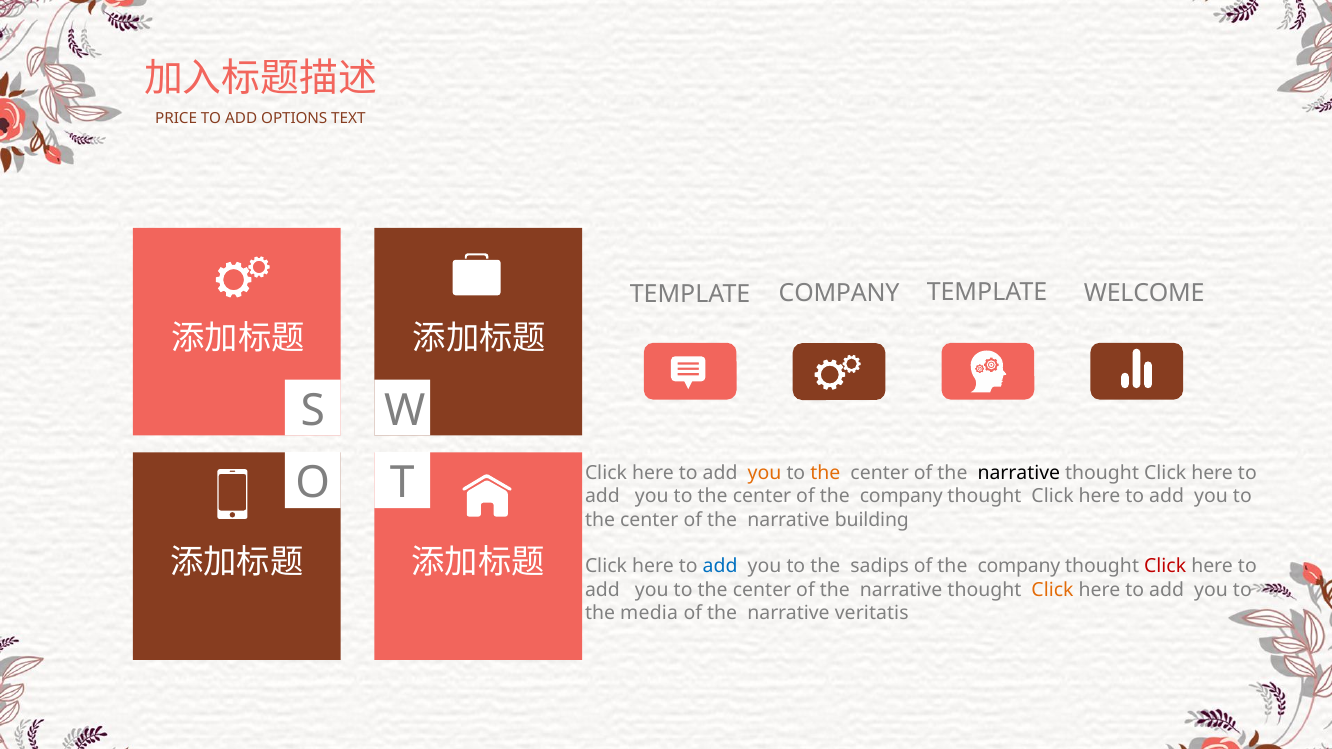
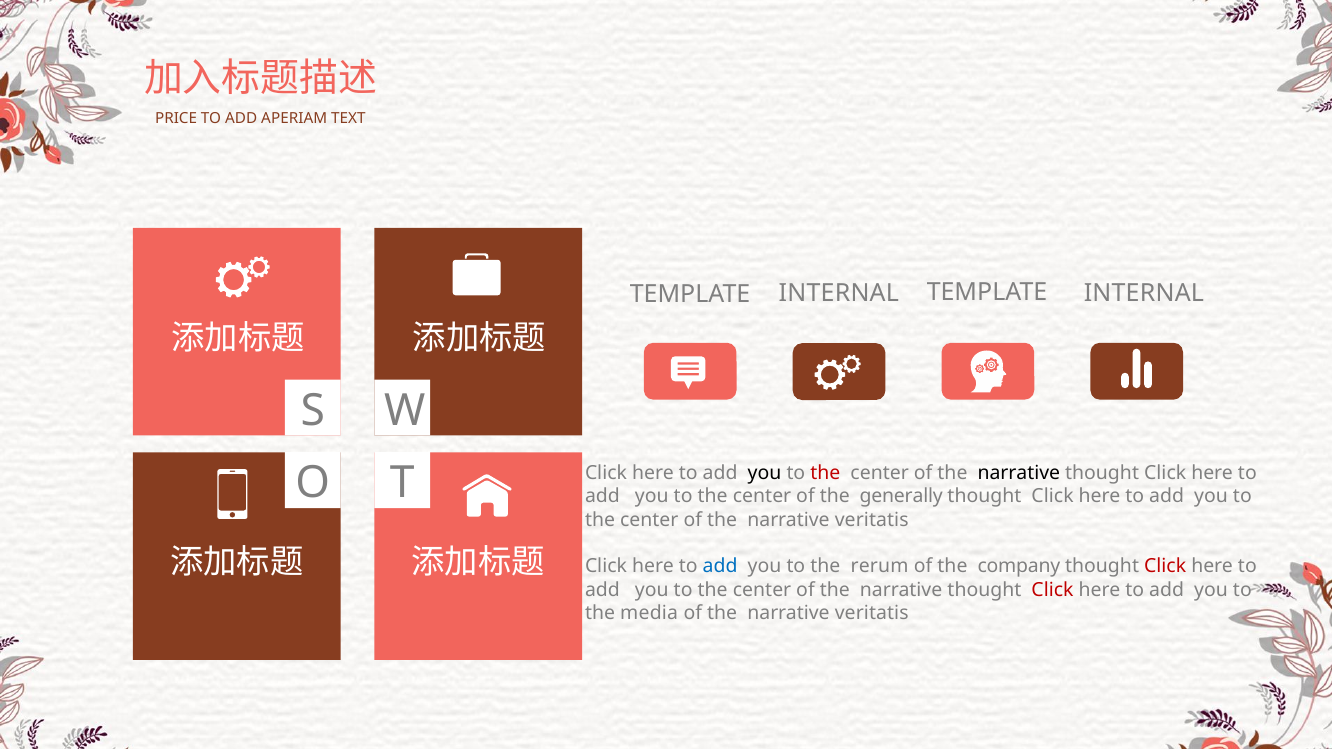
OPTIONS: OPTIONS -> APERIAM
COMPANY at (839, 294): COMPANY -> INTERNAL
WELCOME at (1144, 294): WELCOME -> INTERNAL
you at (764, 473) colour: orange -> black
the at (825, 473) colour: orange -> red
center of the company: company -> generally
building at (872, 520): building -> veritatis
sadips: sadips -> rerum
Click at (1053, 590) colour: orange -> red
